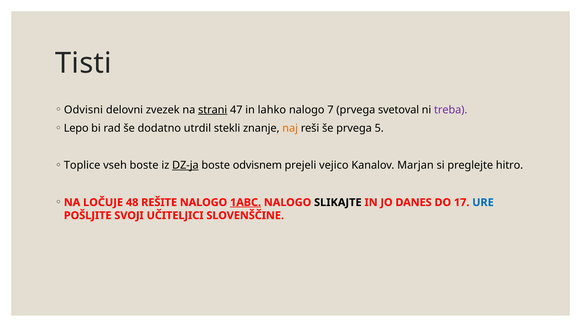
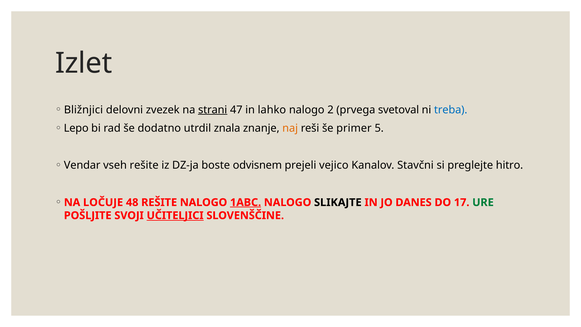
Tisti: Tisti -> Izlet
Odvisni: Odvisni -> Bližnjici
7: 7 -> 2
treba colour: purple -> blue
stekli: stekli -> znala
še prvega: prvega -> primer
Toplice: Toplice -> Vendar
vseh boste: boste -> rešite
DZ-ja underline: present -> none
Marjan: Marjan -> Stavčni
URE colour: blue -> green
UČITELJICI underline: none -> present
